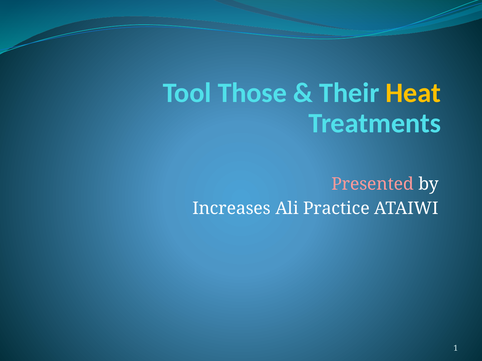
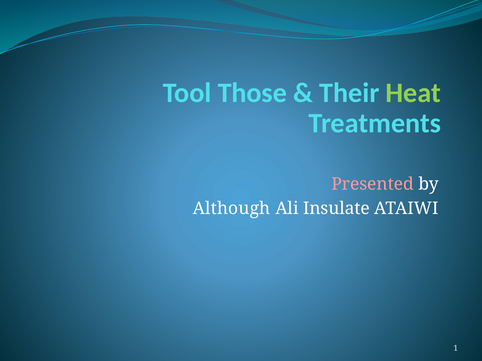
Heat colour: yellow -> light green
Increases: Increases -> Although
Practice: Practice -> Insulate
